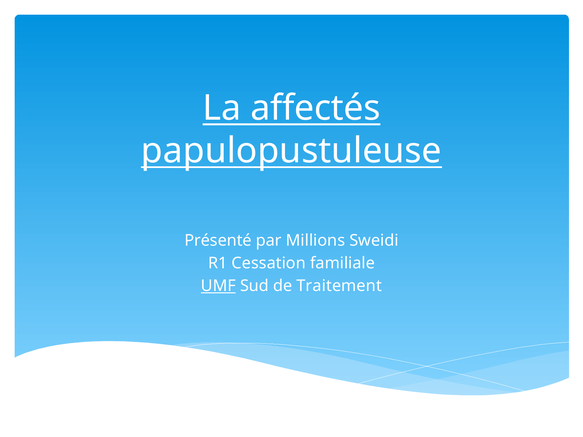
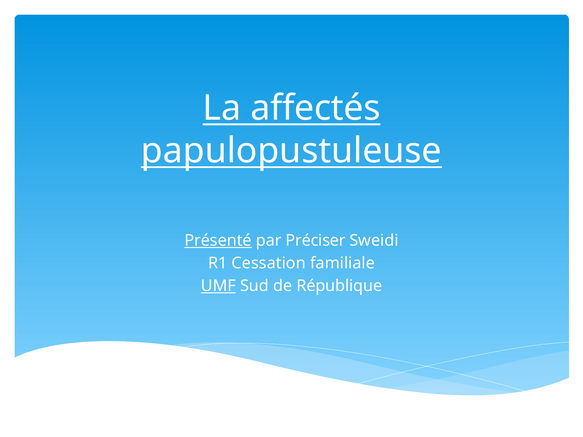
Présenté underline: none -> present
Millions: Millions -> Préciser
Traitement: Traitement -> République
